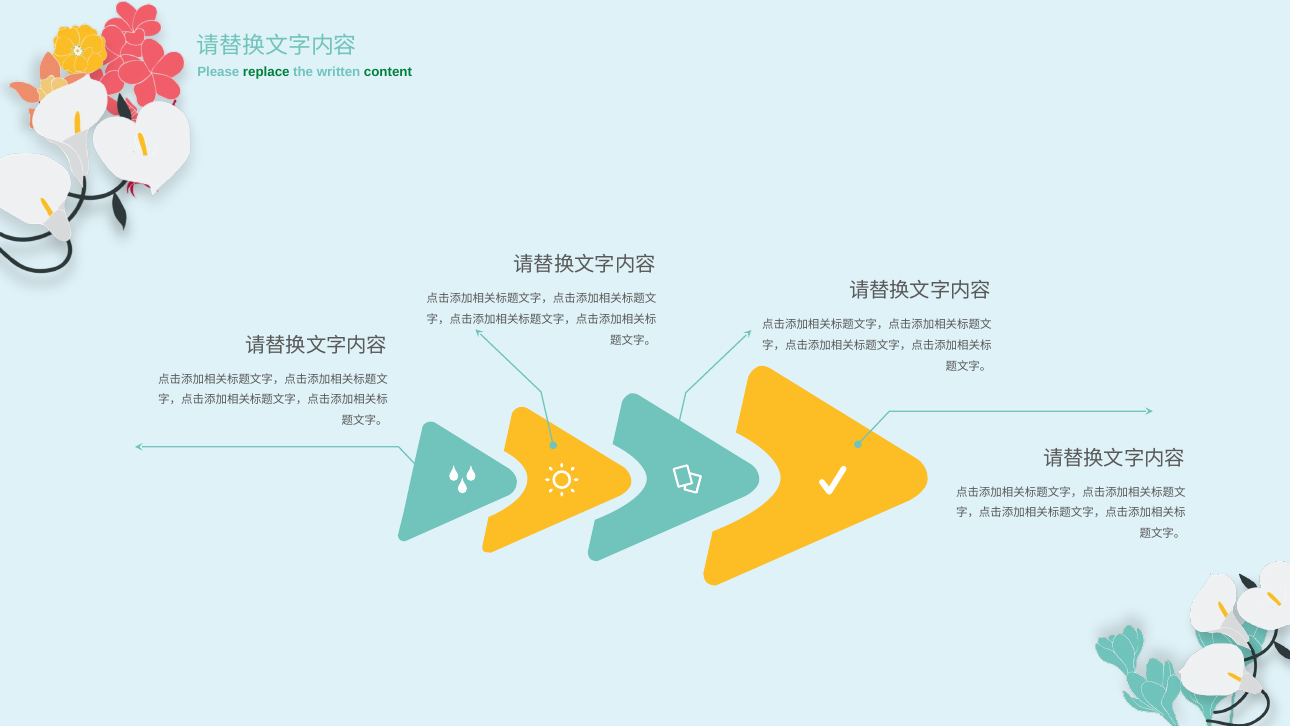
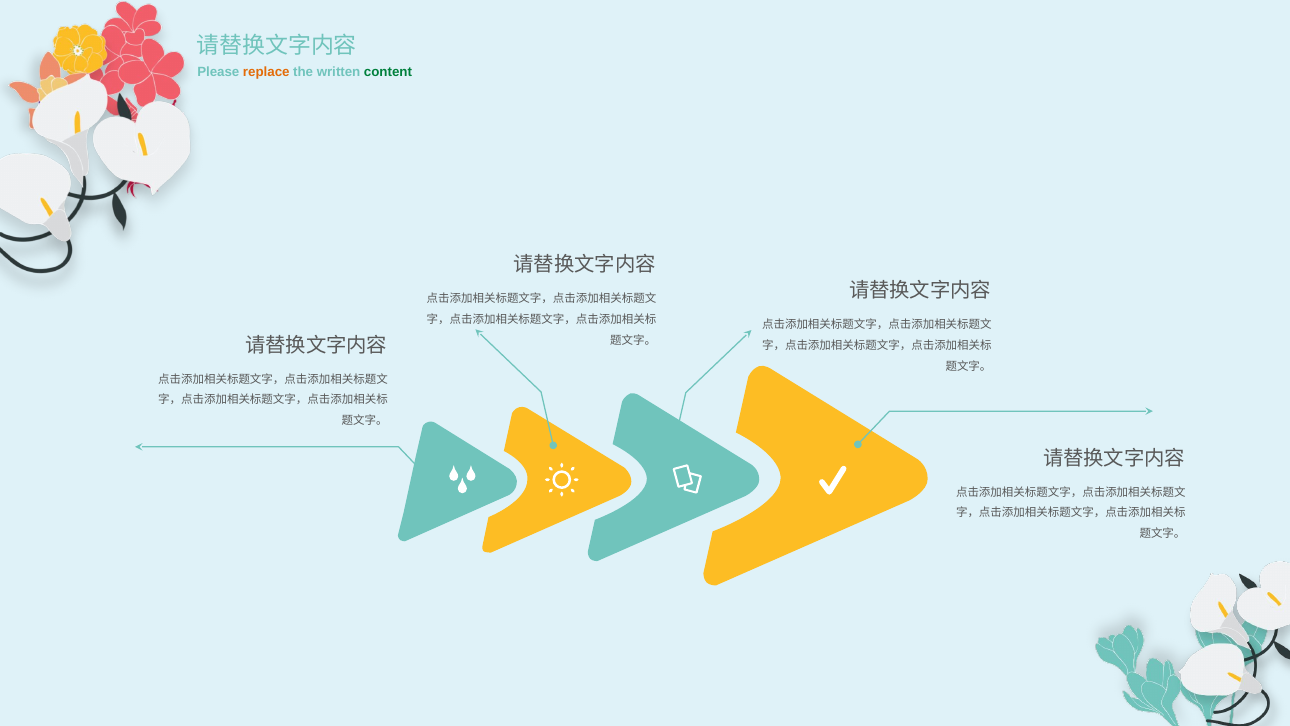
replace colour: green -> orange
